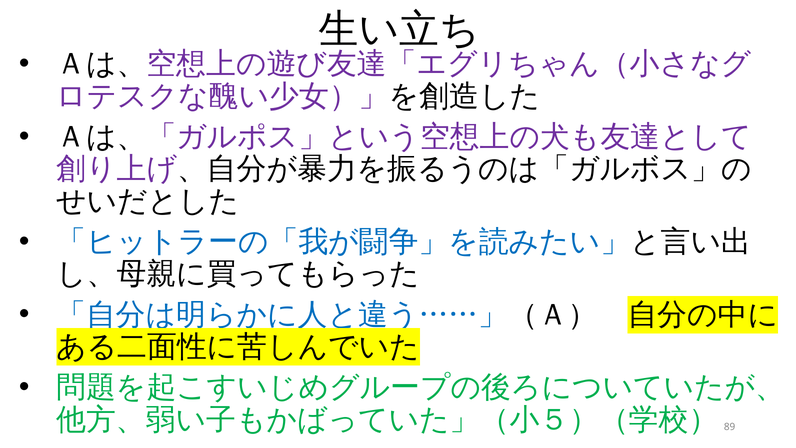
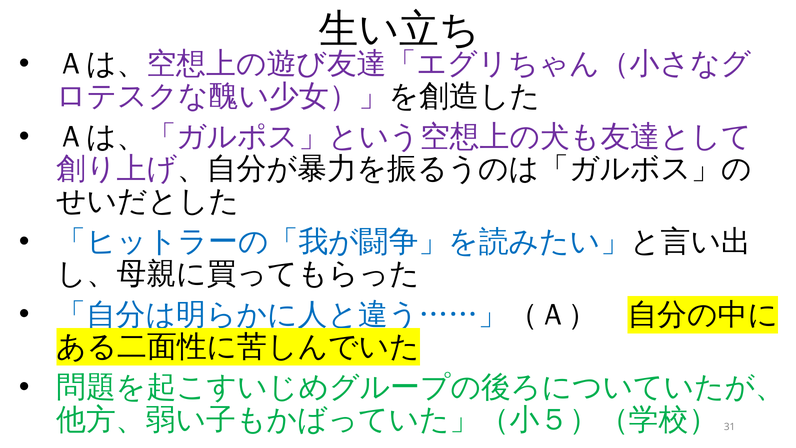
89: 89 -> 31
